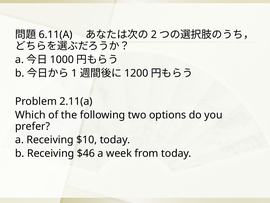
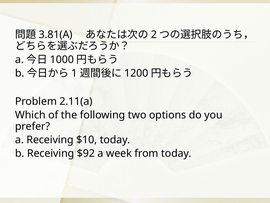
6.11(A: 6.11(A -> 3.81(A
$46: $46 -> $92
